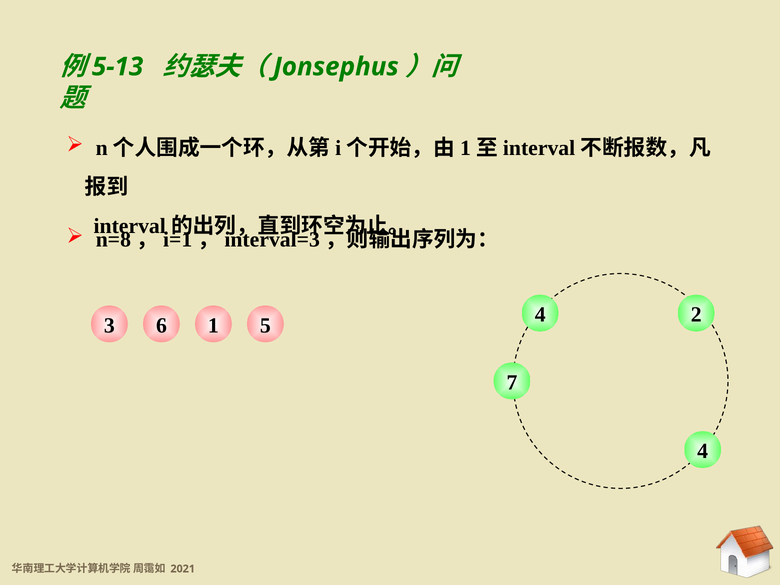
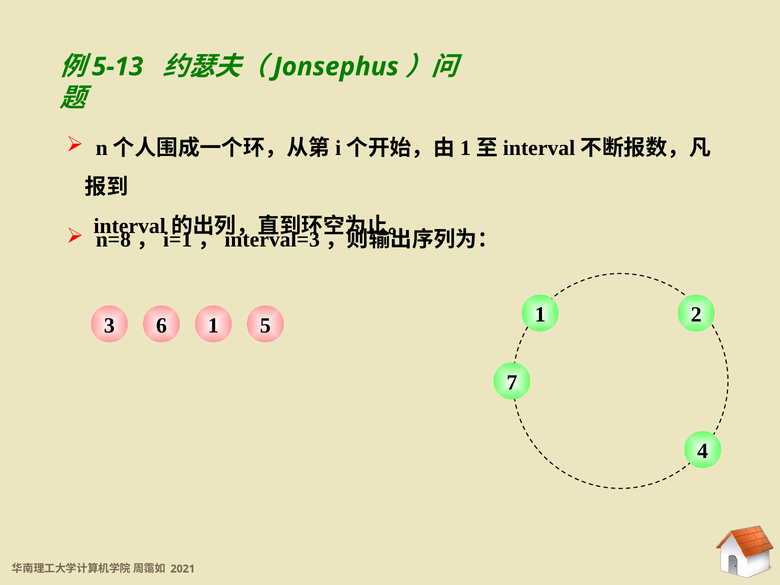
6 4: 4 -> 1
